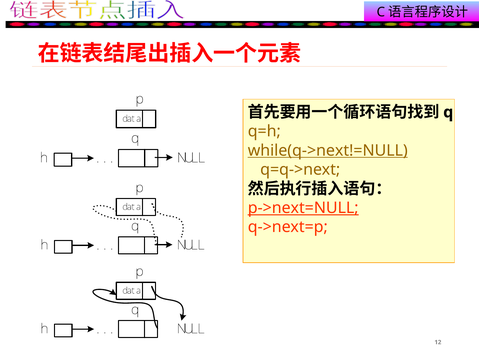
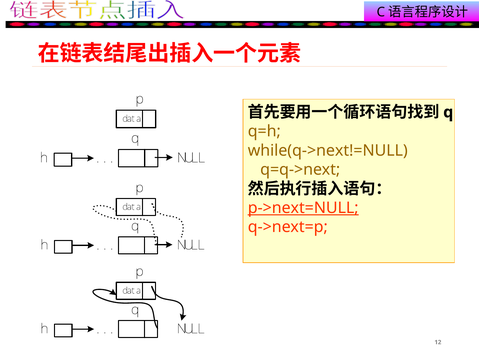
while(q->next!=NULL underline: present -> none
